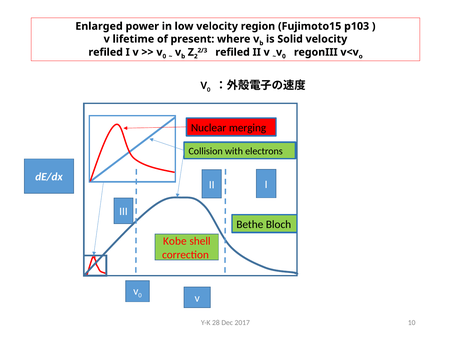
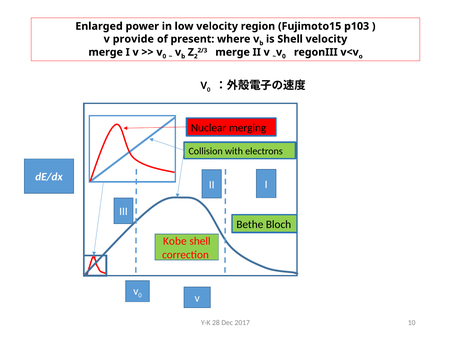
lifetime: lifetime -> provide
is Solid: Solid -> Shell
refiled at (233, 52): refiled -> merge
refiled at (106, 52): refiled -> merge
